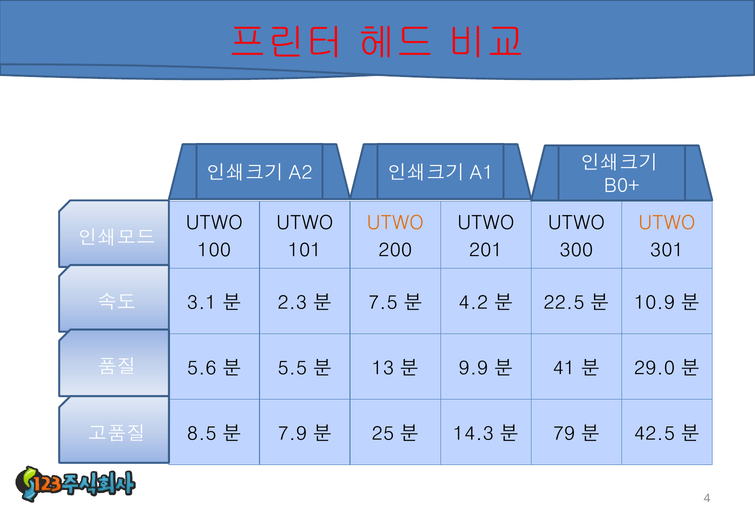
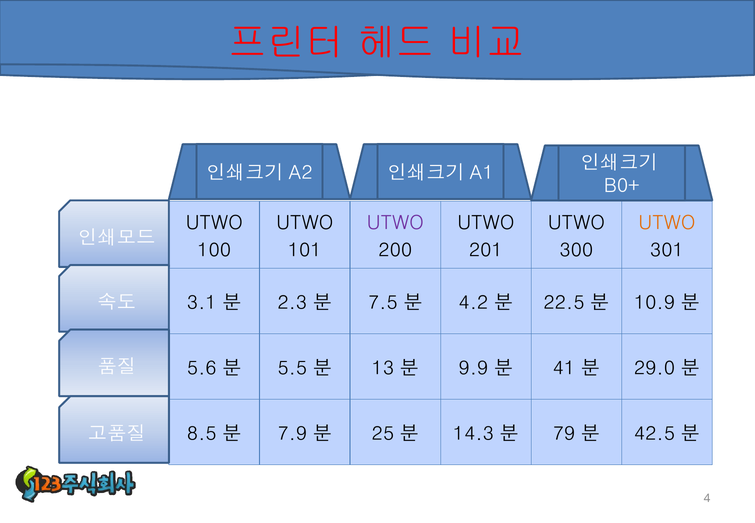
UTWO at (395, 223) colour: orange -> purple
